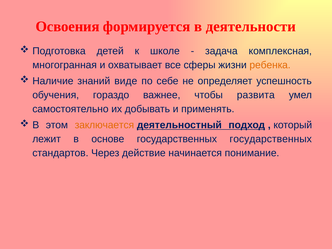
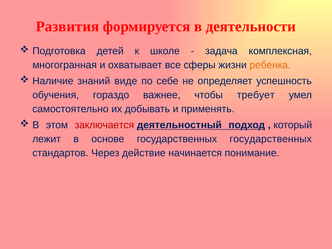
Освоения: Освоения -> Развития
развита: развита -> требует
заключается colour: orange -> red
